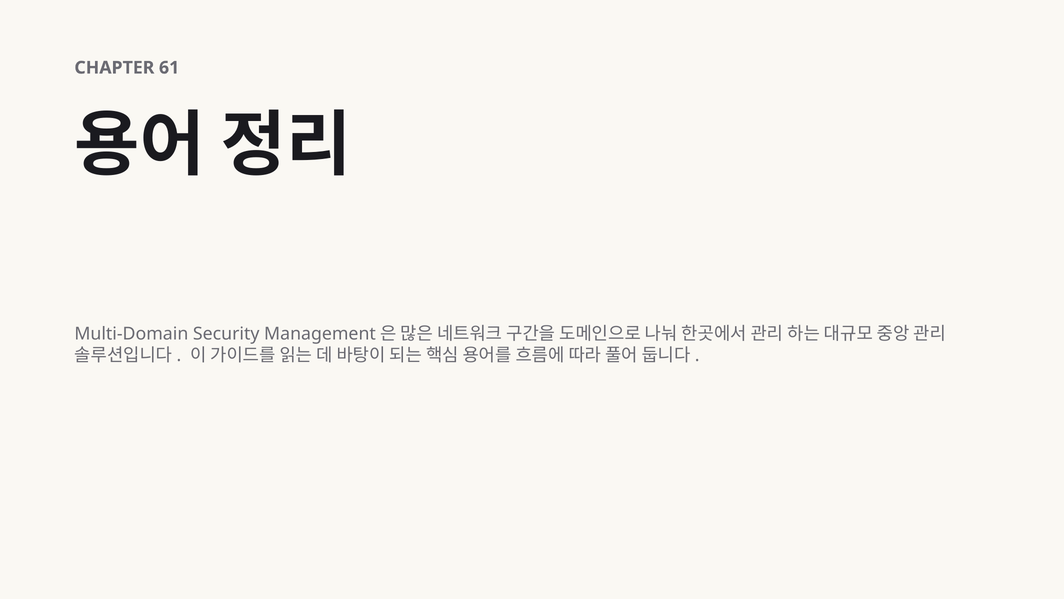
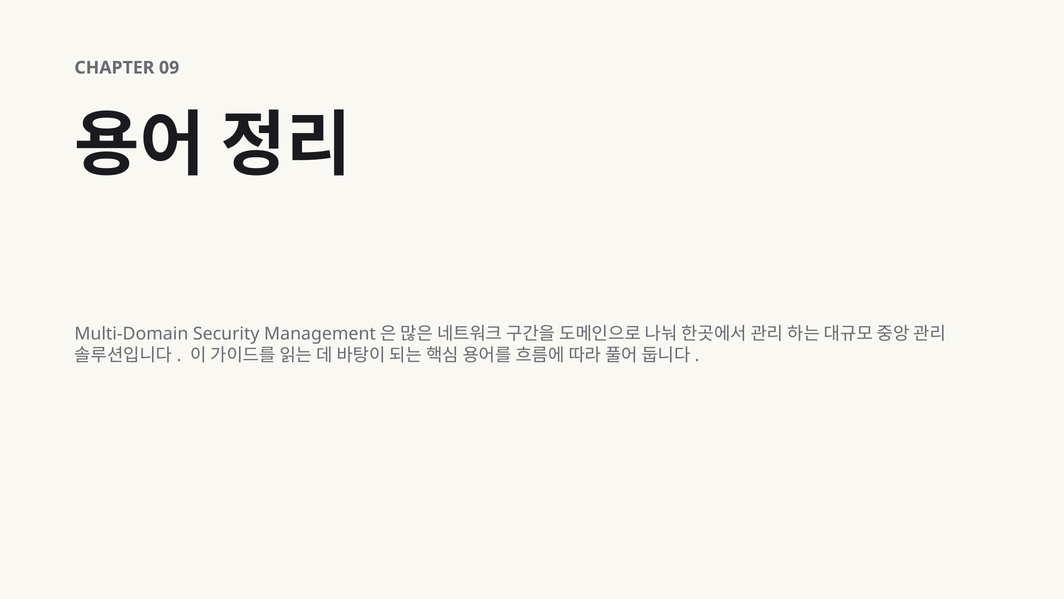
61: 61 -> 09
